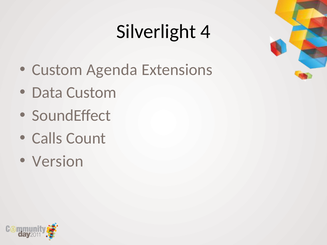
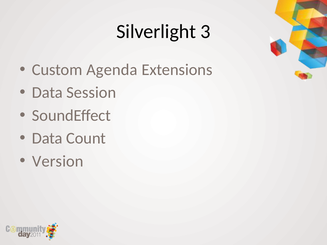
4: 4 -> 3
Data Custom: Custom -> Session
Calls at (47, 138): Calls -> Data
